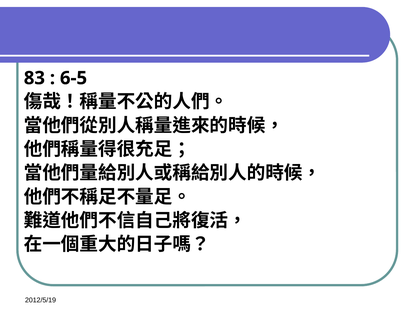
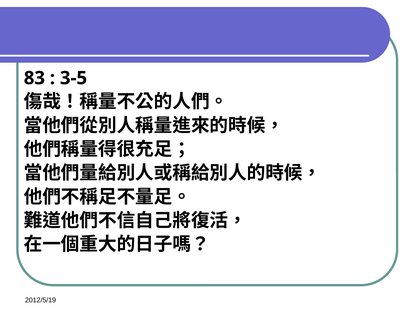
6-5: 6-5 -> 3-5
